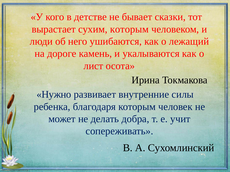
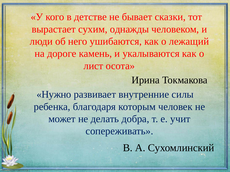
сухим которым: которым -> однажды
